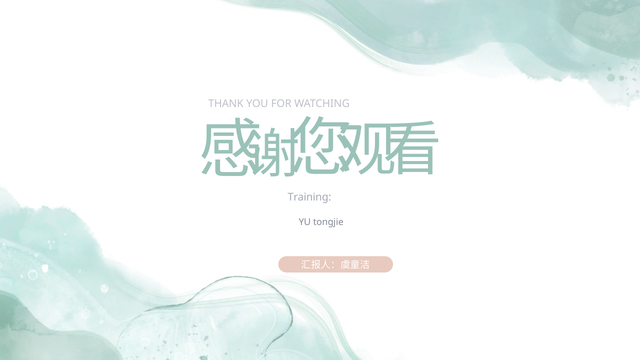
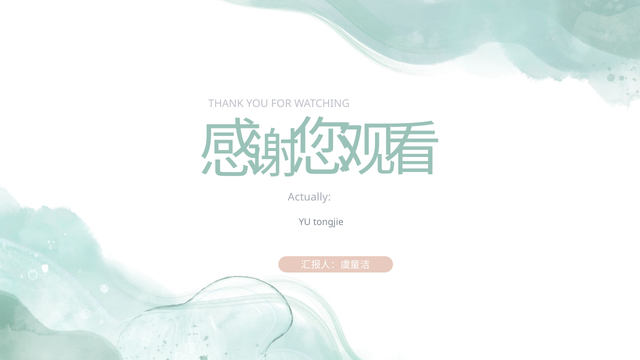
Training: Training -> Actually
